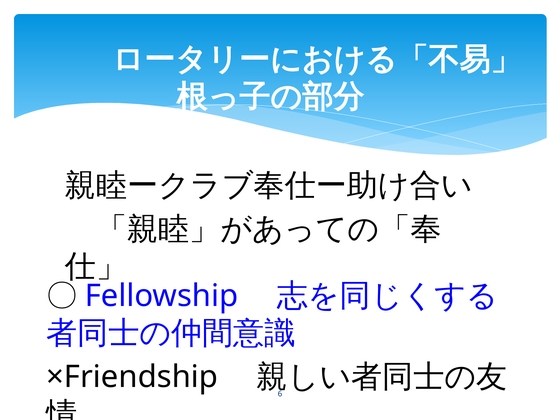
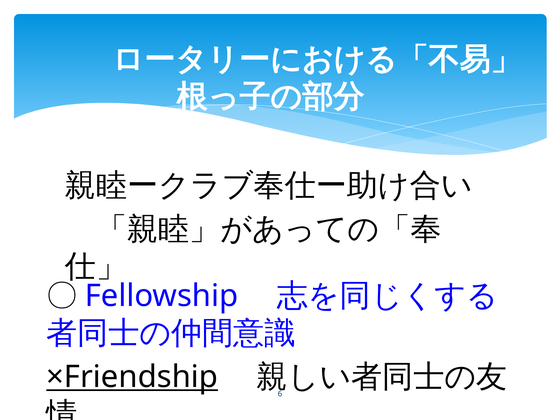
×Friendship underline: none -> present
